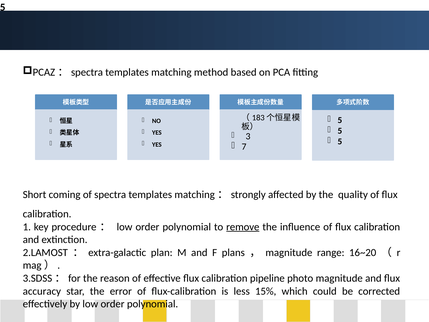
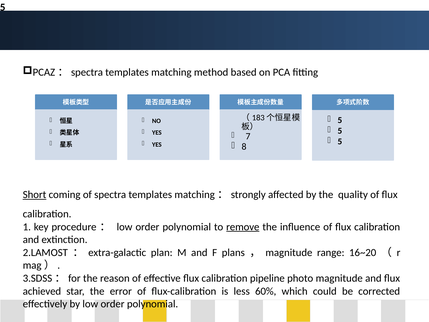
3: 3 -> 7
7: 7 -> 8
Short underline: none -> present
accuracy: accuracy -> achieved
15%: 15% -> 60%
